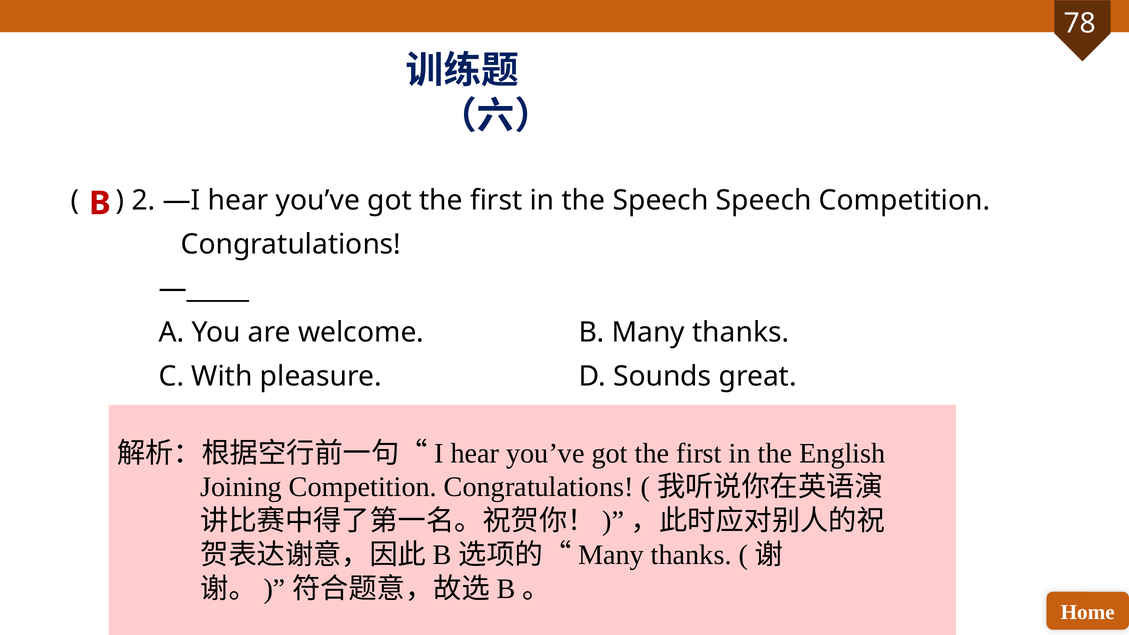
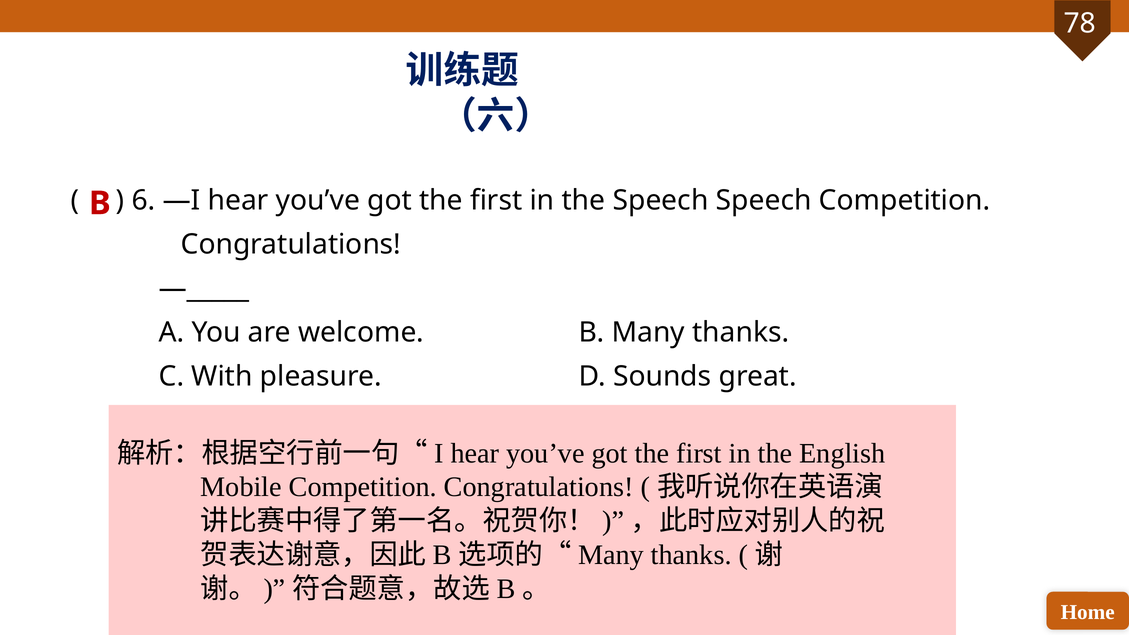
2: 2 -> 6
Joining: Joining -> Mobile
